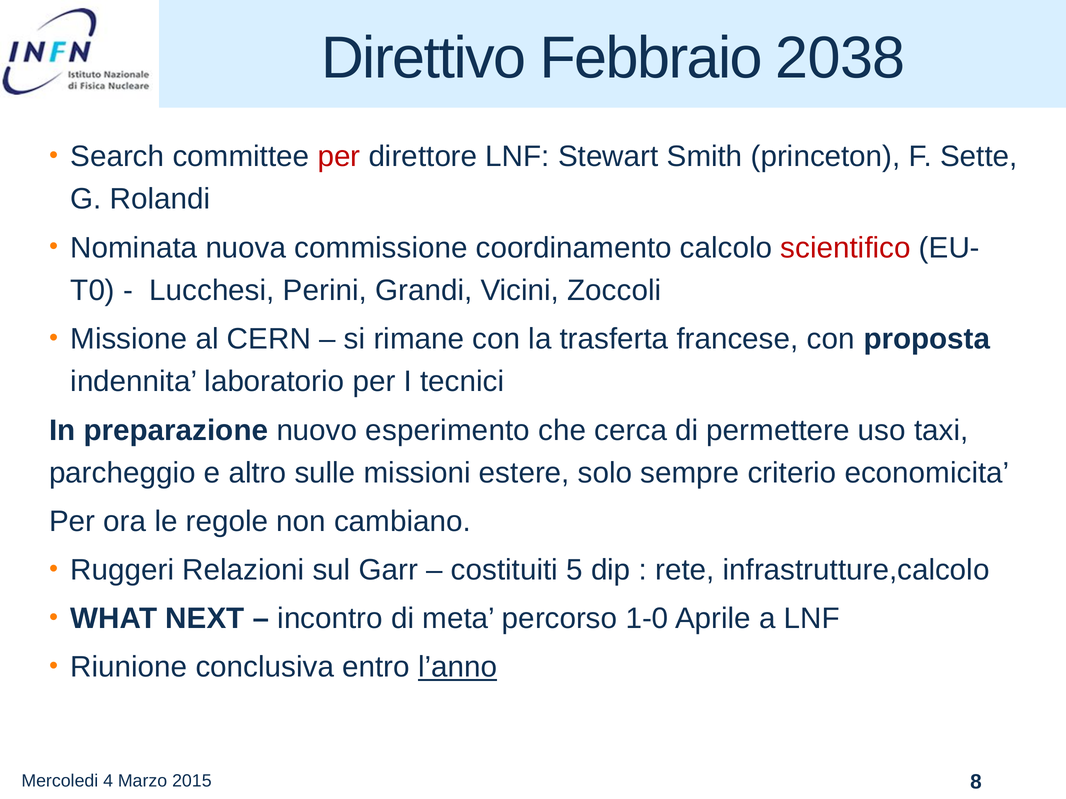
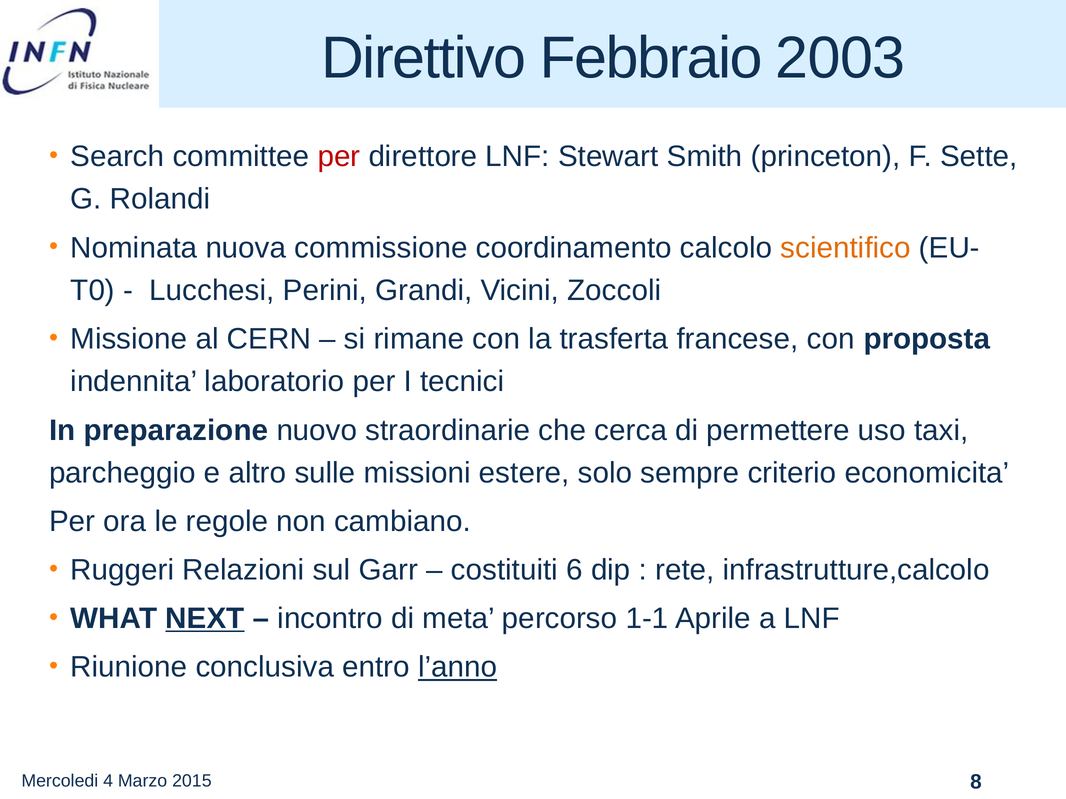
2038: 2038 -> 2003
scientifico colour: red -> orange
esperimento: esperimento -> straordinarie
5: 5 -> 6
NEXT underline: none -> present
1-0: 1-0 -> 1-1
